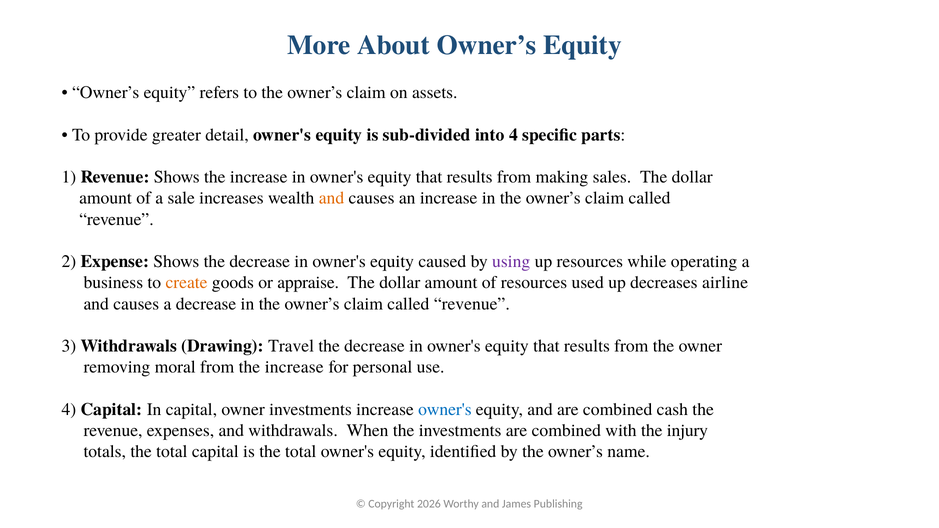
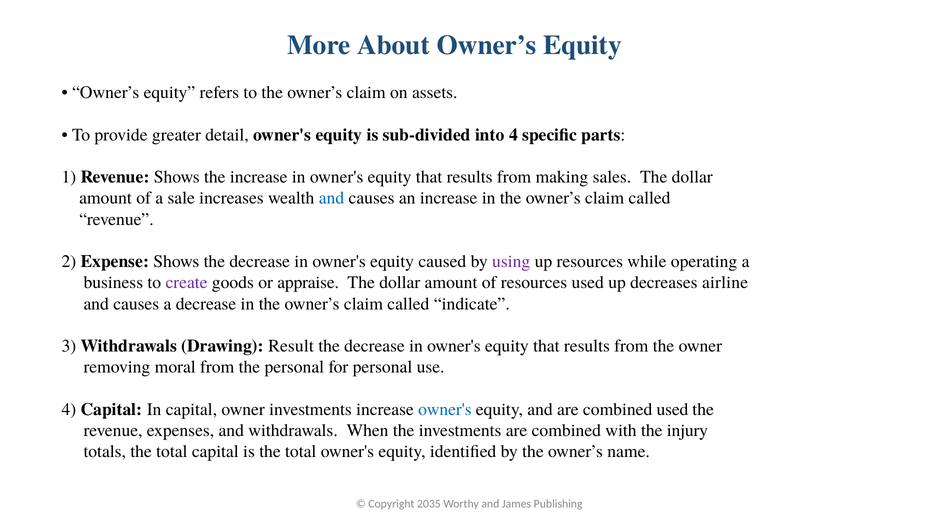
and at (331, 198) colour: orange -> blue
create colour: orange -> purple
revenue at (472, 304): revenue -> indicate
Travel: Travel -> Result
from the increase: increase -> personal
combined cash: cash -> used
2026: 2026 -> 2035
